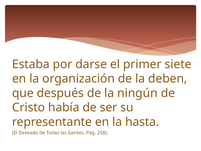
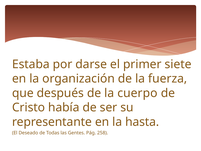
deben: deben -> fuerza
ningún: ningún -> cuerpo
